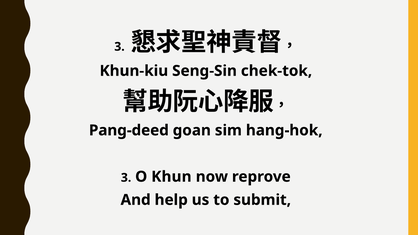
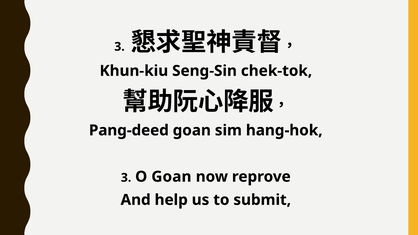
O Khun: Khun -> Goan
